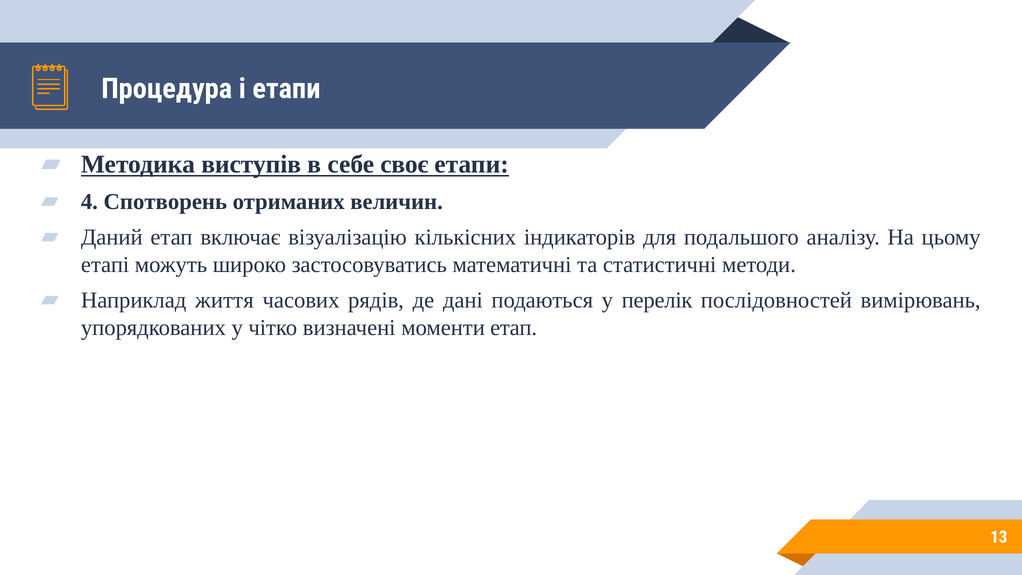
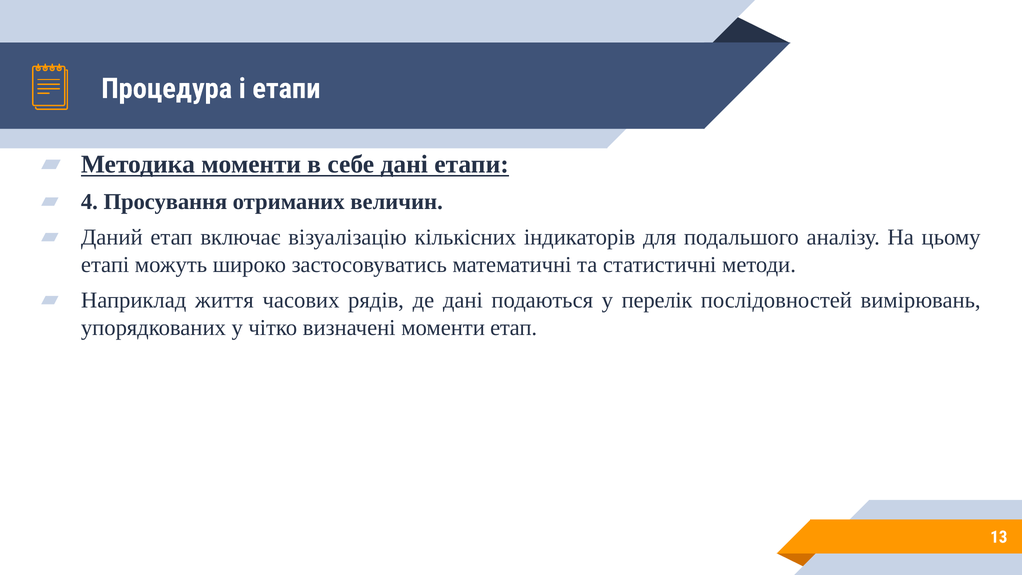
Методика виступів: виступів -> моменти
себе своє: своє -> дані
Спотворень: Спотворень -> Просування
